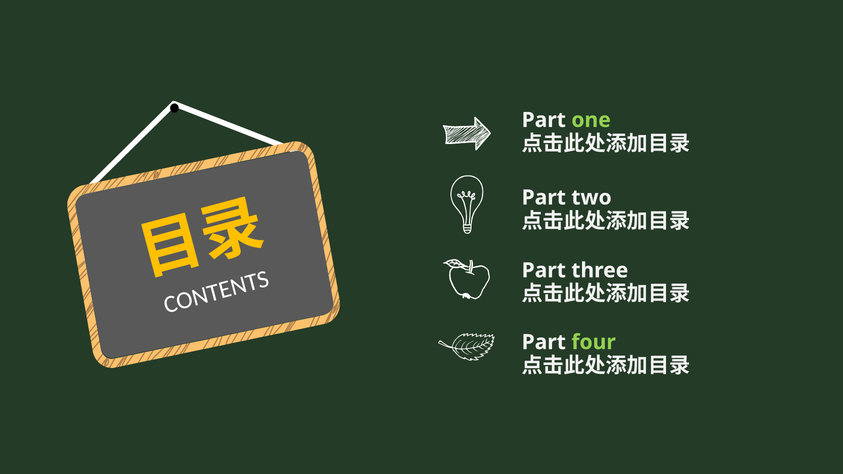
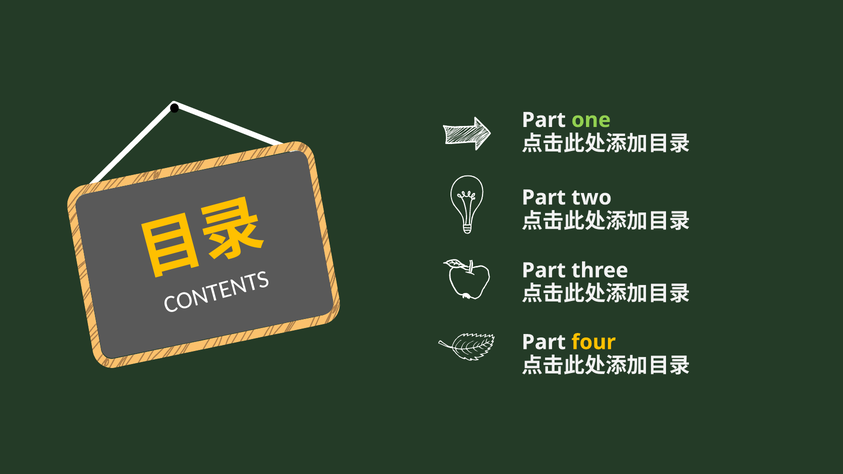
four colour: light green -> yellow
